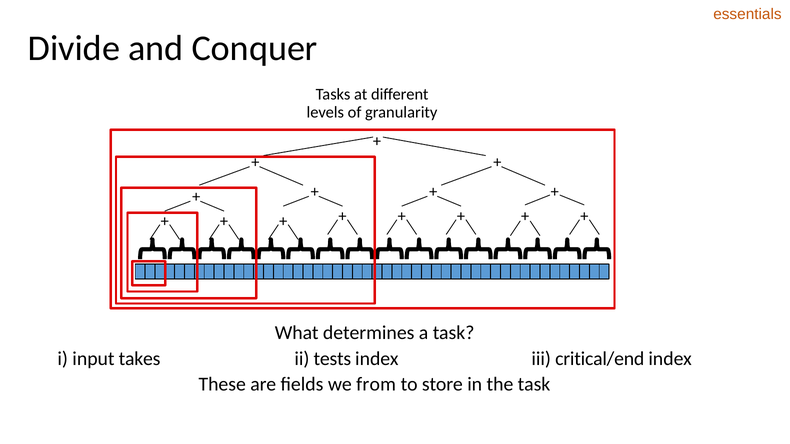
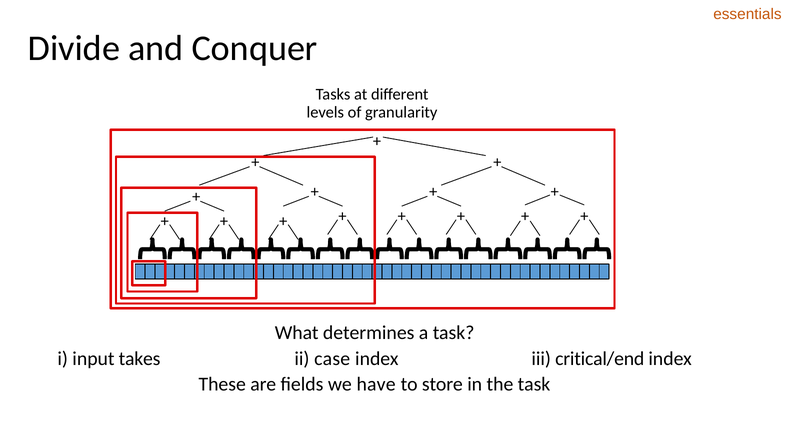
tests: tests -> case
from: from -> have
